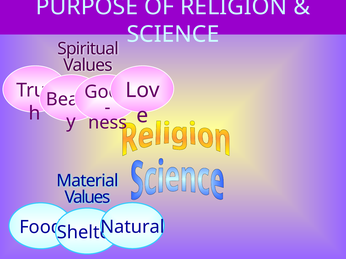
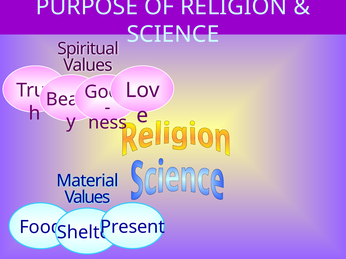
Natural: Natural -> Present
